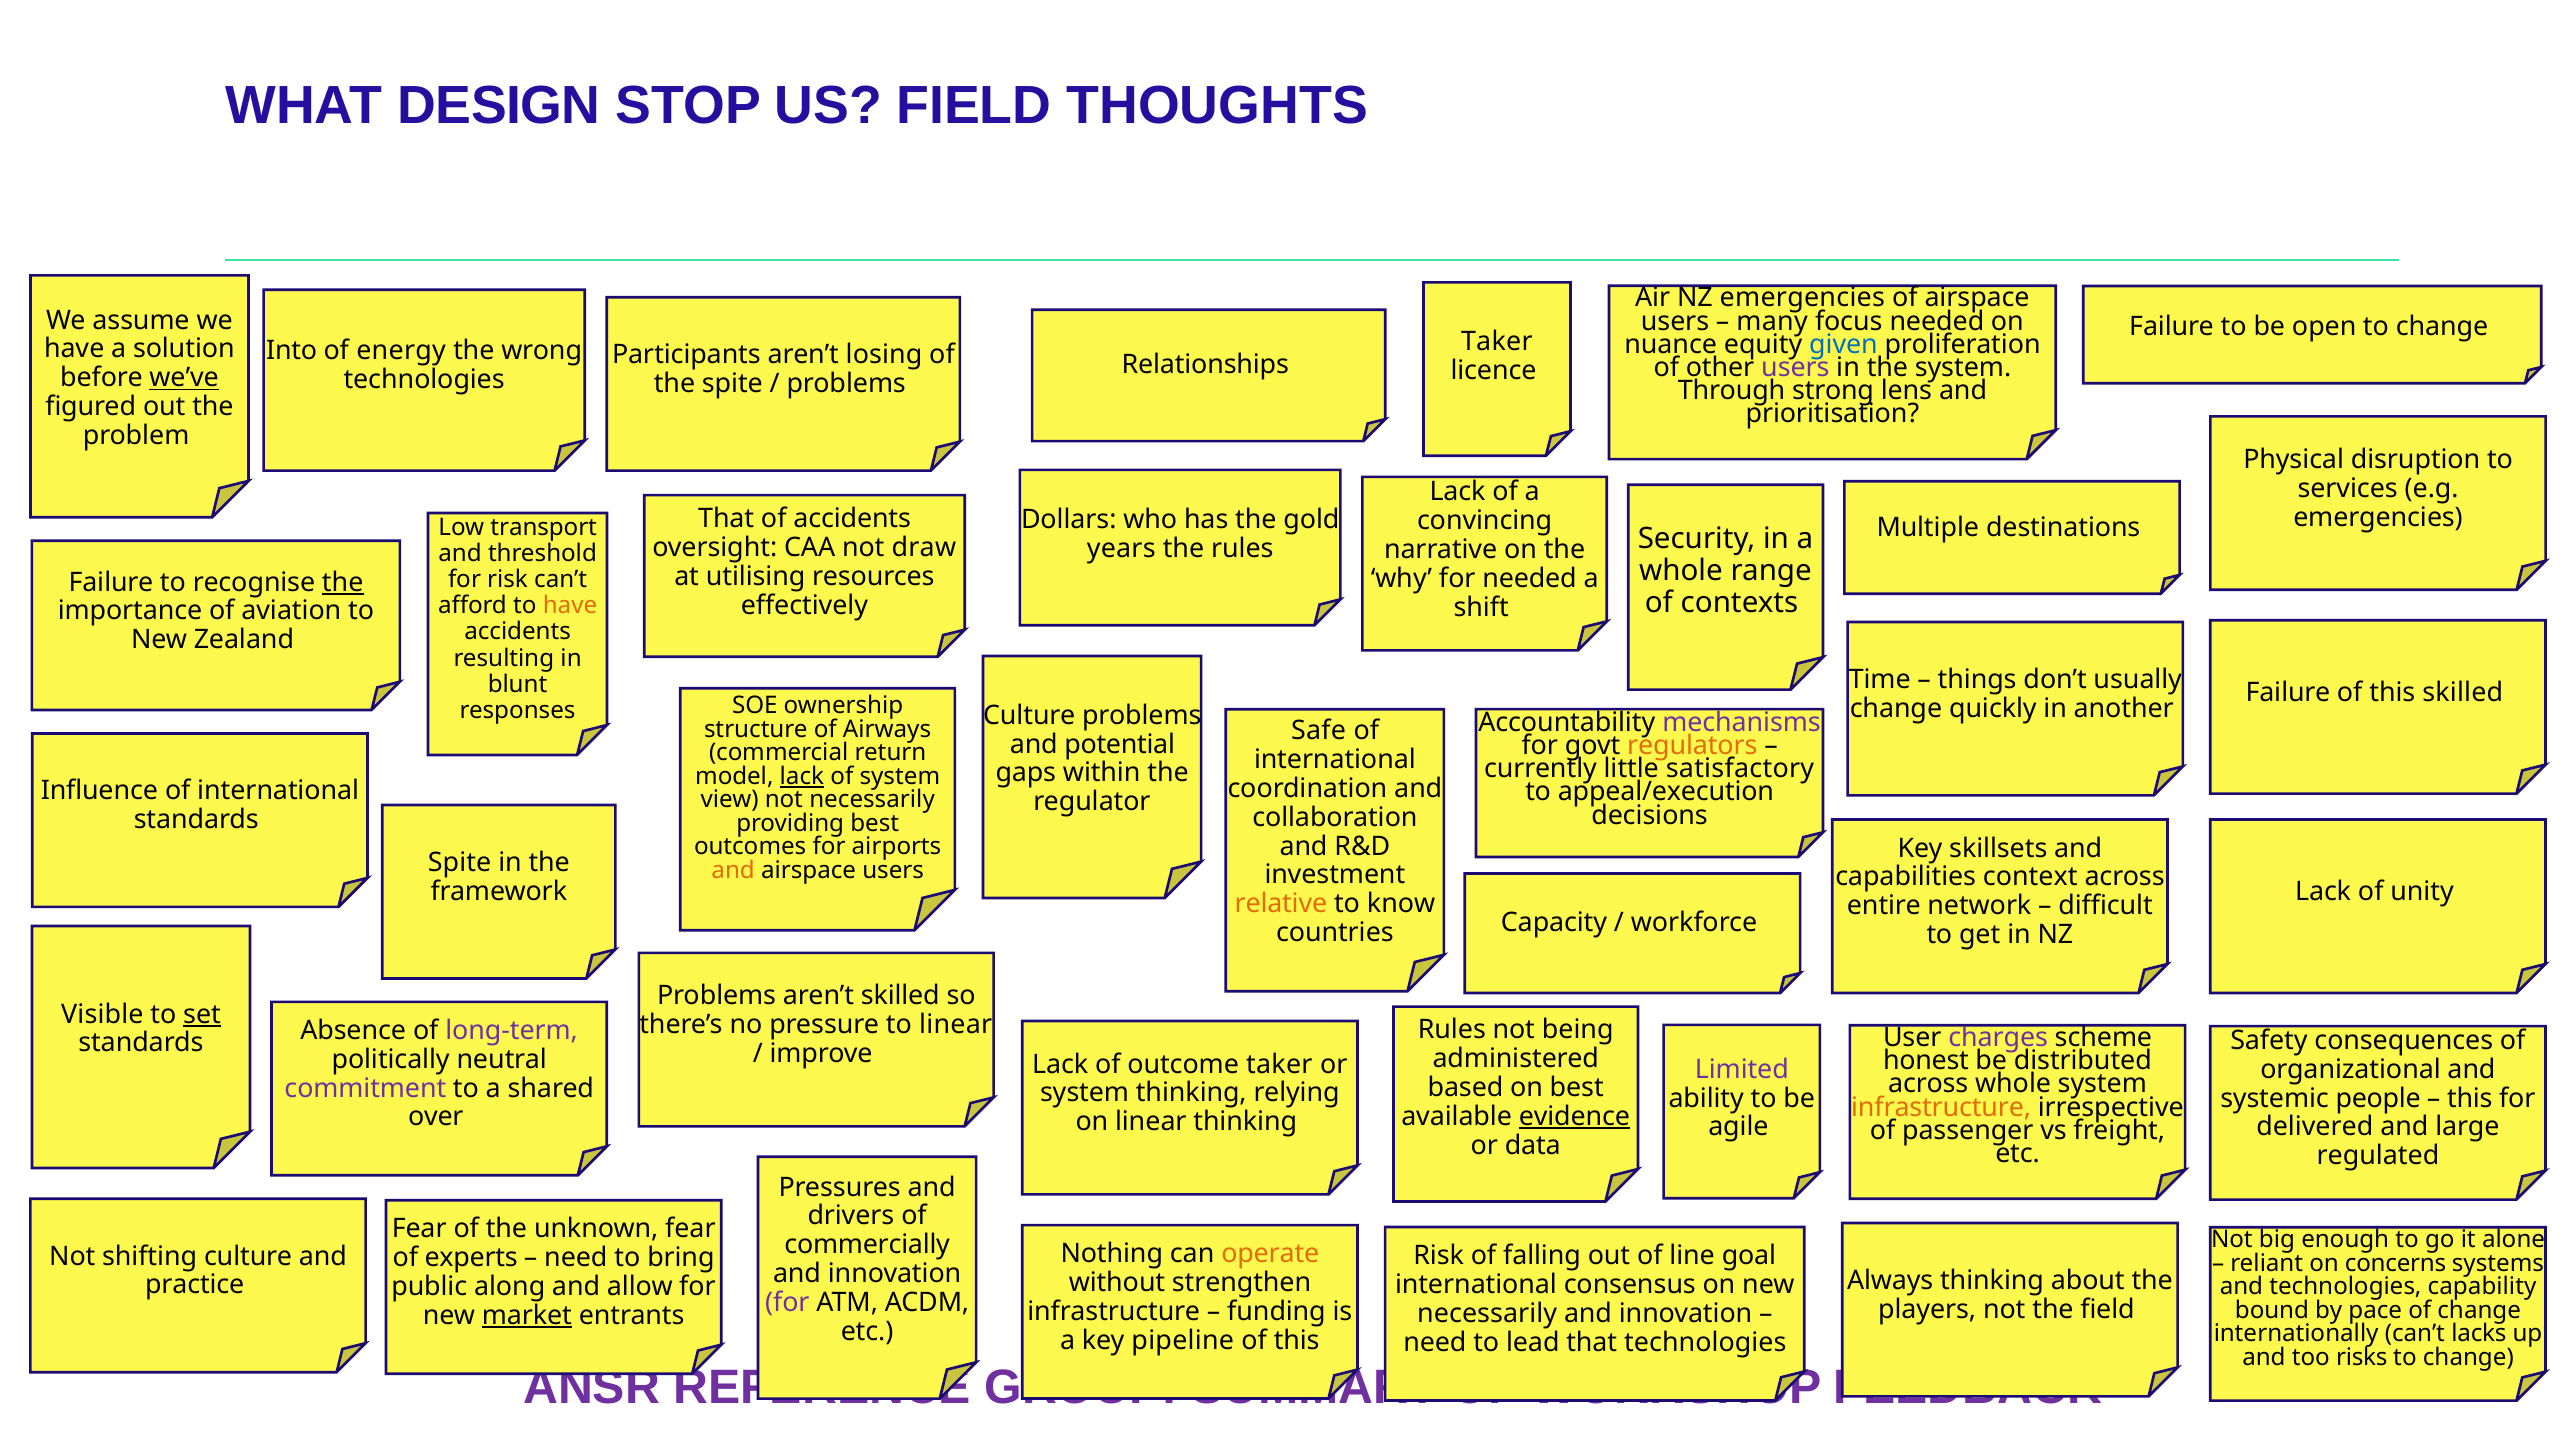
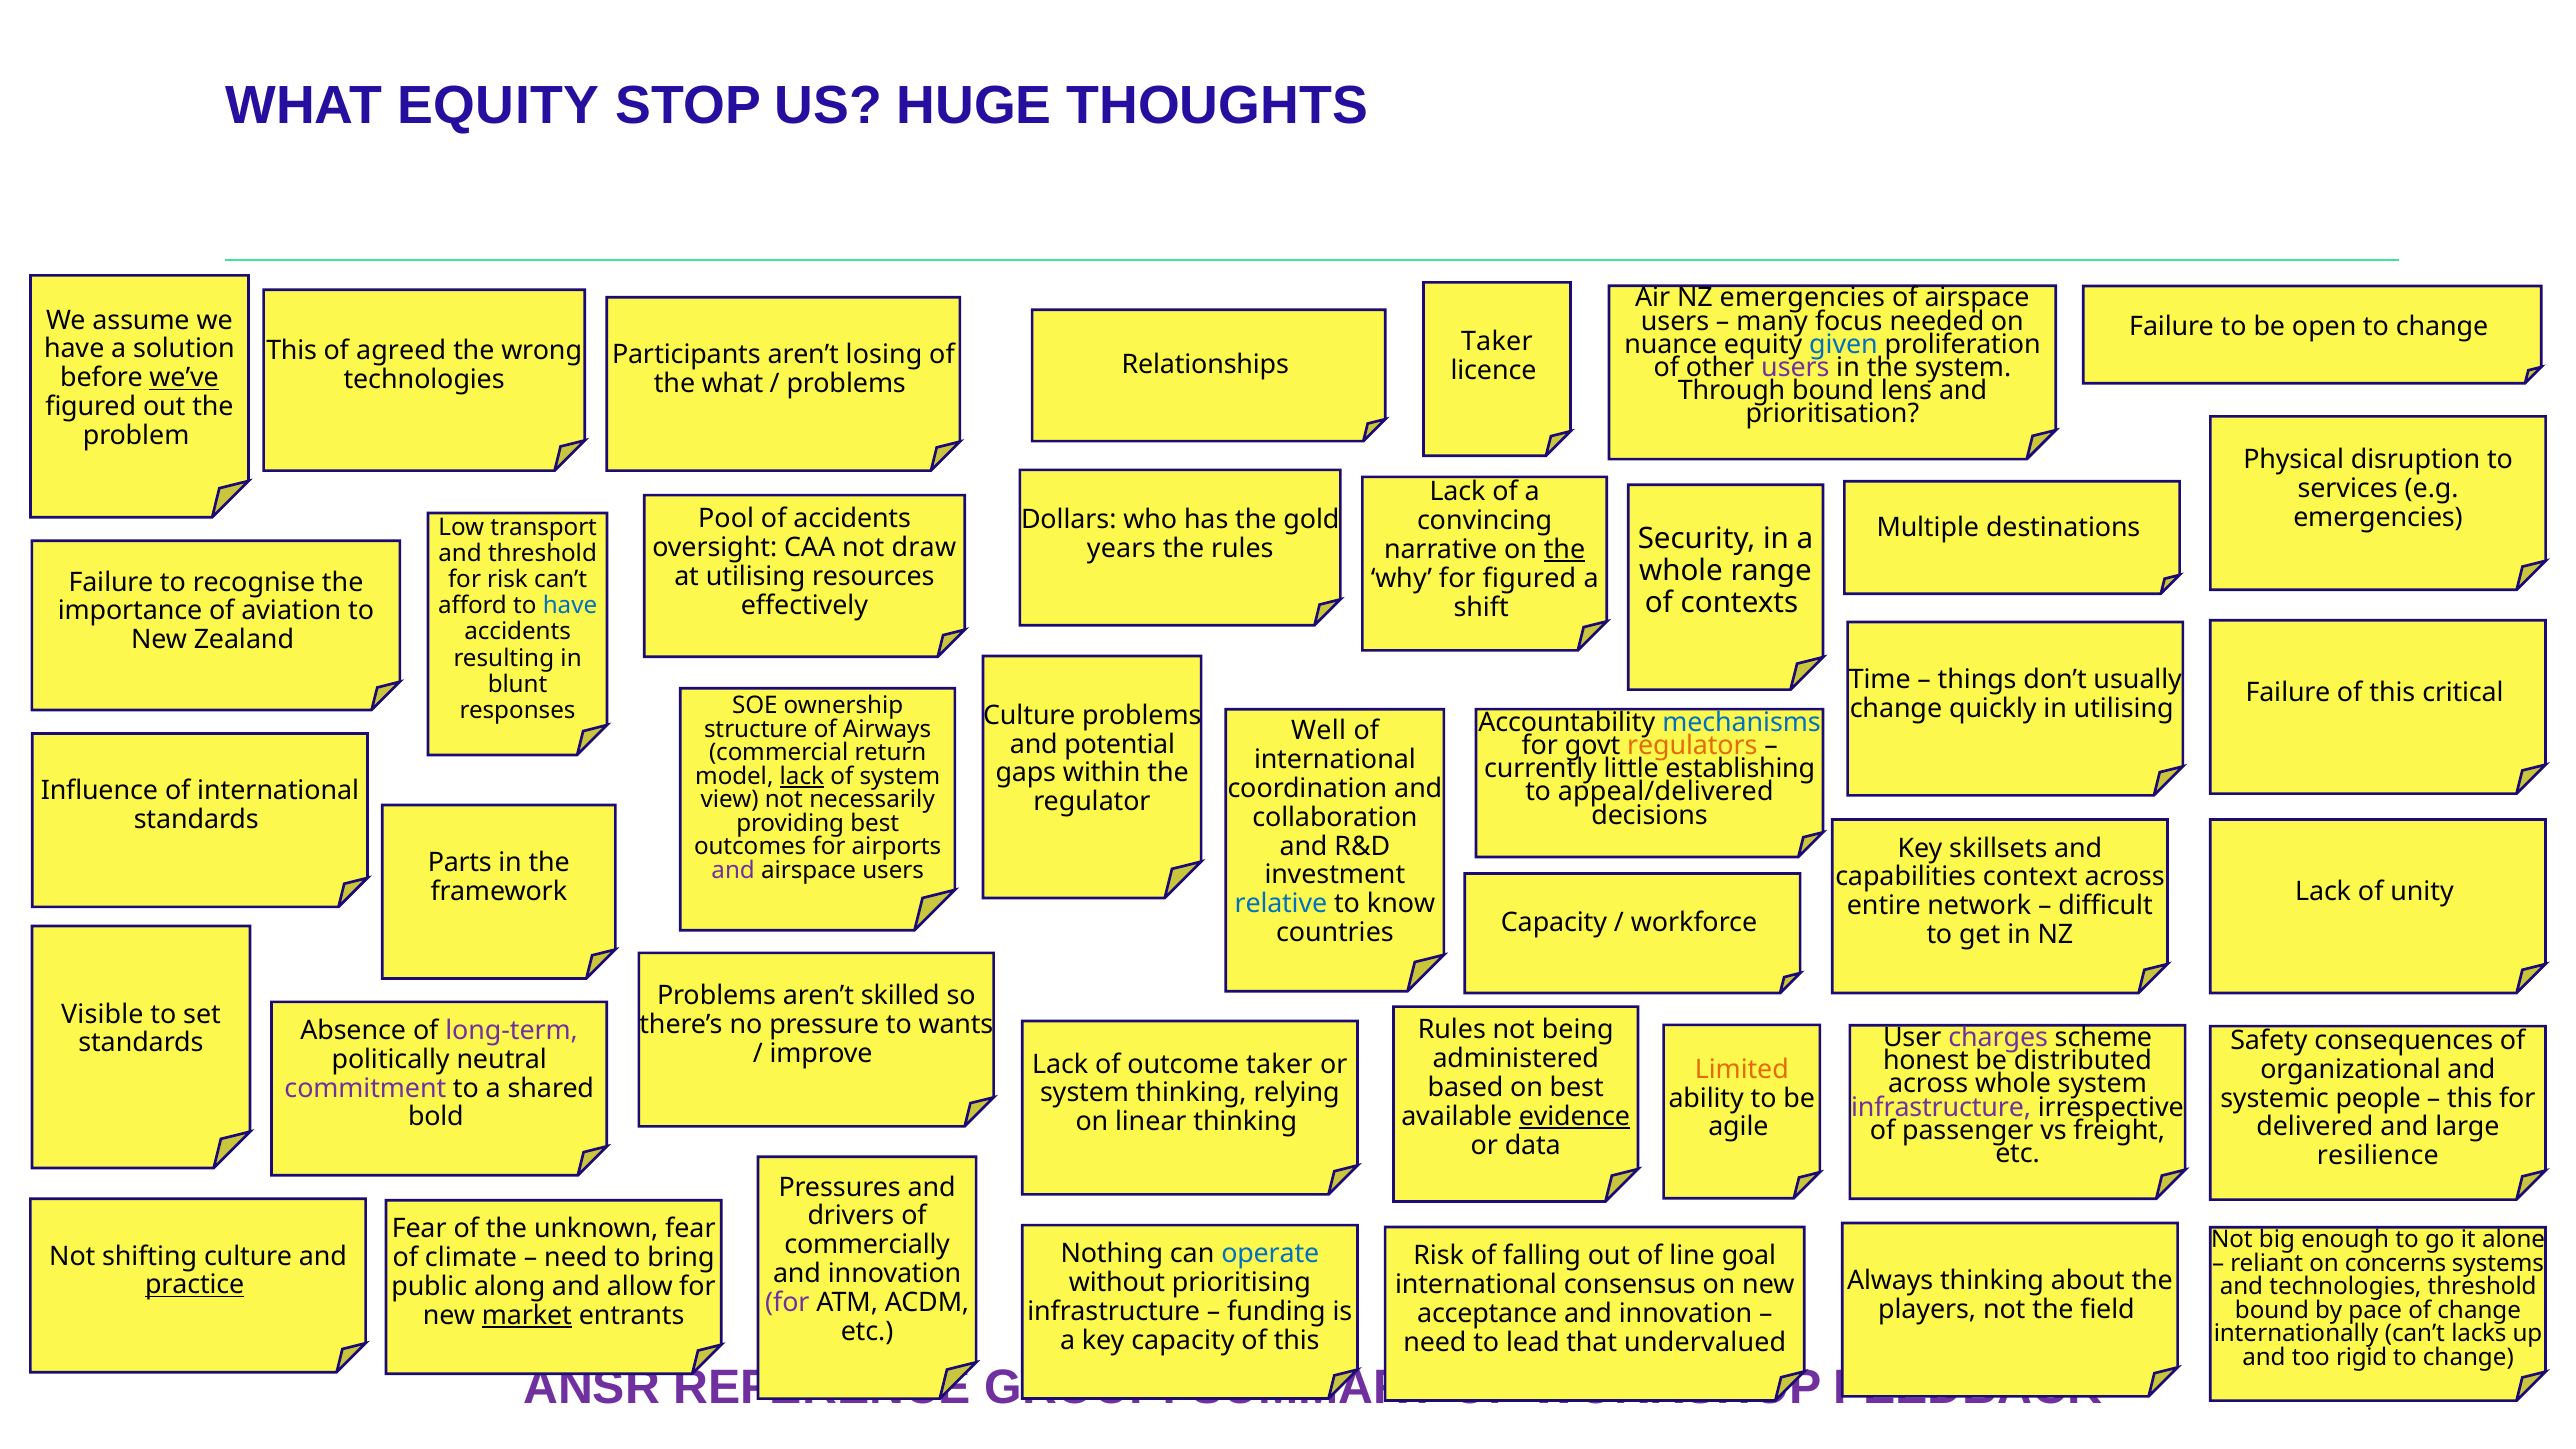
WHAT DESIGN: DESIGN -> EQUITY
US FIELD: FIELD -> HUGE
Into at (292, 350): Into -> This
energy: energy -> agreed
the spite: spite -> what
Through strong: strong -> bound
That at (726, 519): That -> Pool
the at (1565, 549) underline: none -> present
for needed: needed -> figured
the at (343, 582) underline: present -> none
have at (570, 606) colour: orange -> blue
this skilled: skilled -> critical
in another: another -> utilising
mechanisms colour: purple -> blue
Safe: Safe -> Well
satisfactory: satisfactory -> establishing
appeal/execution: appeal/execution -> appeal/delivered
Spite at (460, 863): Spite -> Parts
and at (733, 870) colour: orange -> purple
relative colour: orange -> blue
set underline: present -> none
to linear: linear -> wants
Limited colour: purple -> orange
infrastructure at (1941, 1107) colour: orange -> purple
over: over -> bold
regulated: regulated -> resilience
operate colour: orange -> blue
experts: experts -> climate
strengthen: strengthen -> prioritising
practice underline: none -> present
technologies capability: capability -> threshold
necessarily at (1487, 1313): necessarily -> acceptance
key pipeline: pipeline -> capacity
that technologies: technologies -> undervalued
risks: risks -> rigid
